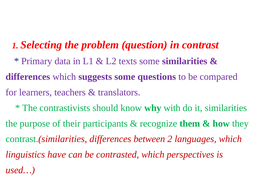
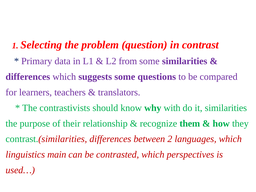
texts: texts -> from
participants: participants -> relationship
have: have -> main
